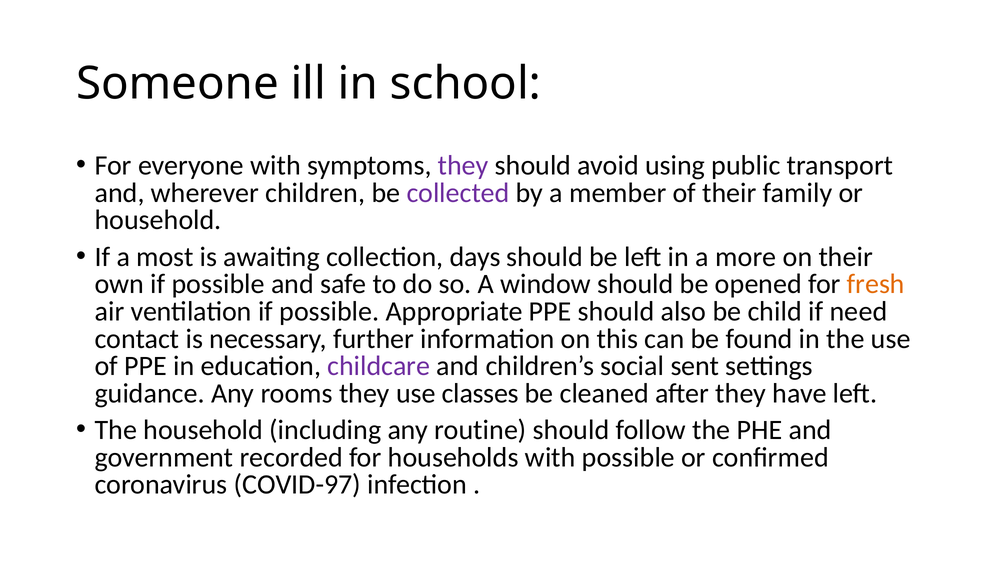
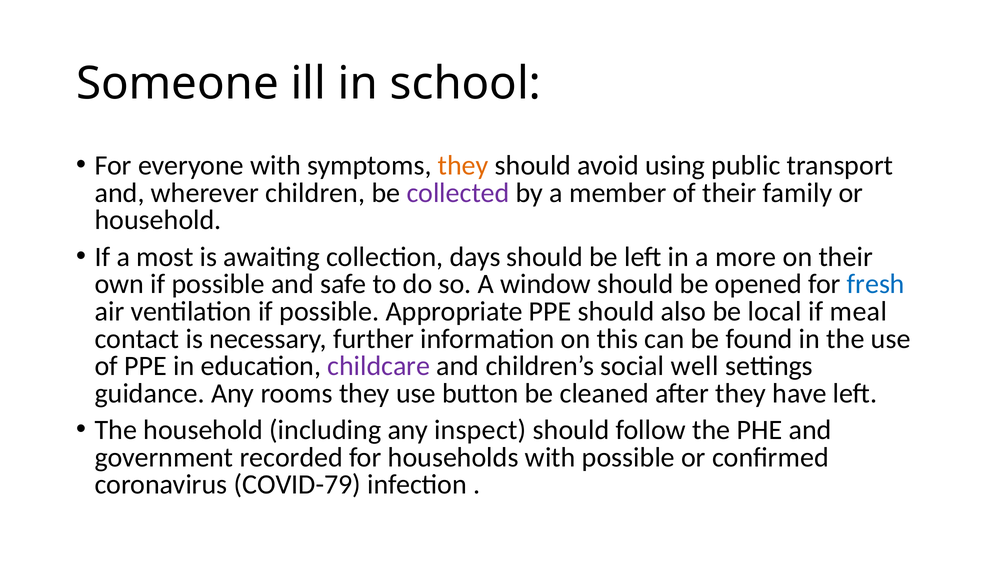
they at (463, 166) colour: purple -> orange
fresh colour: orange -> blue
child: child -> local
need: need -> meal
sent: sent -> well
classes: classes -> button
routine: routine -> inspect
COVID-97: COVID-97 -> COVID-79
